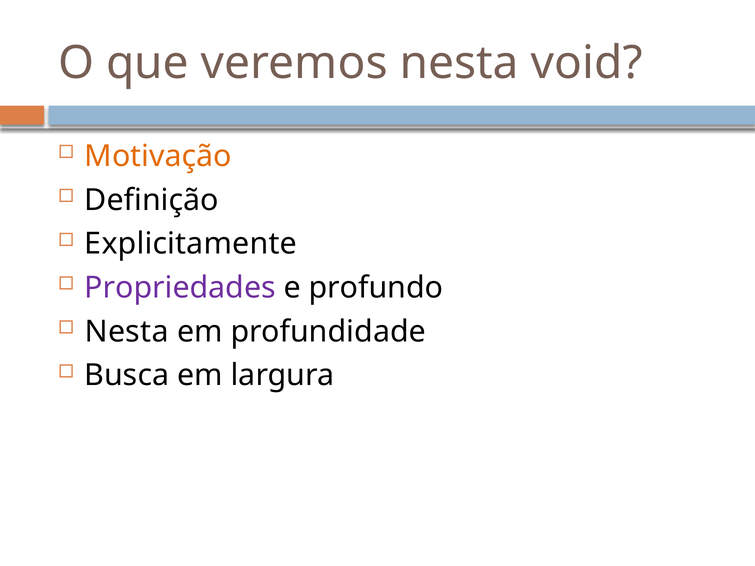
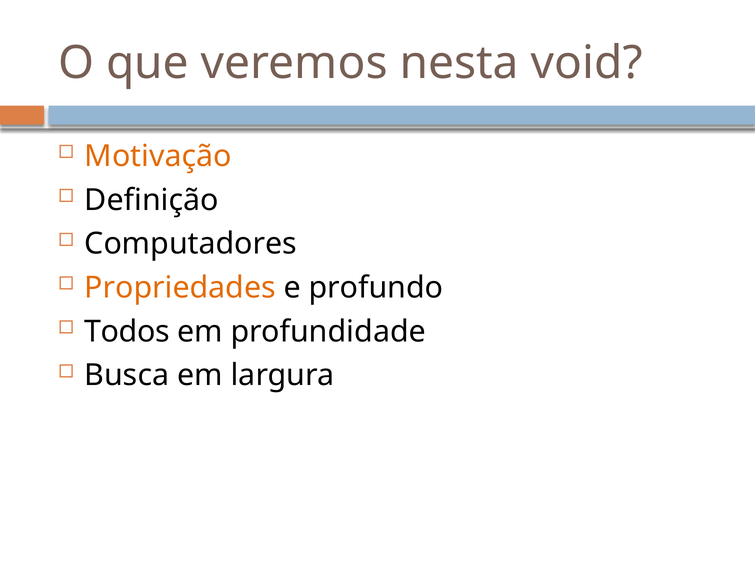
Explicitamente: Explicitamente -> Computadores
Propriedades colour: purple -> orange
Nesta at (127, 332): Nesta -> Todos
